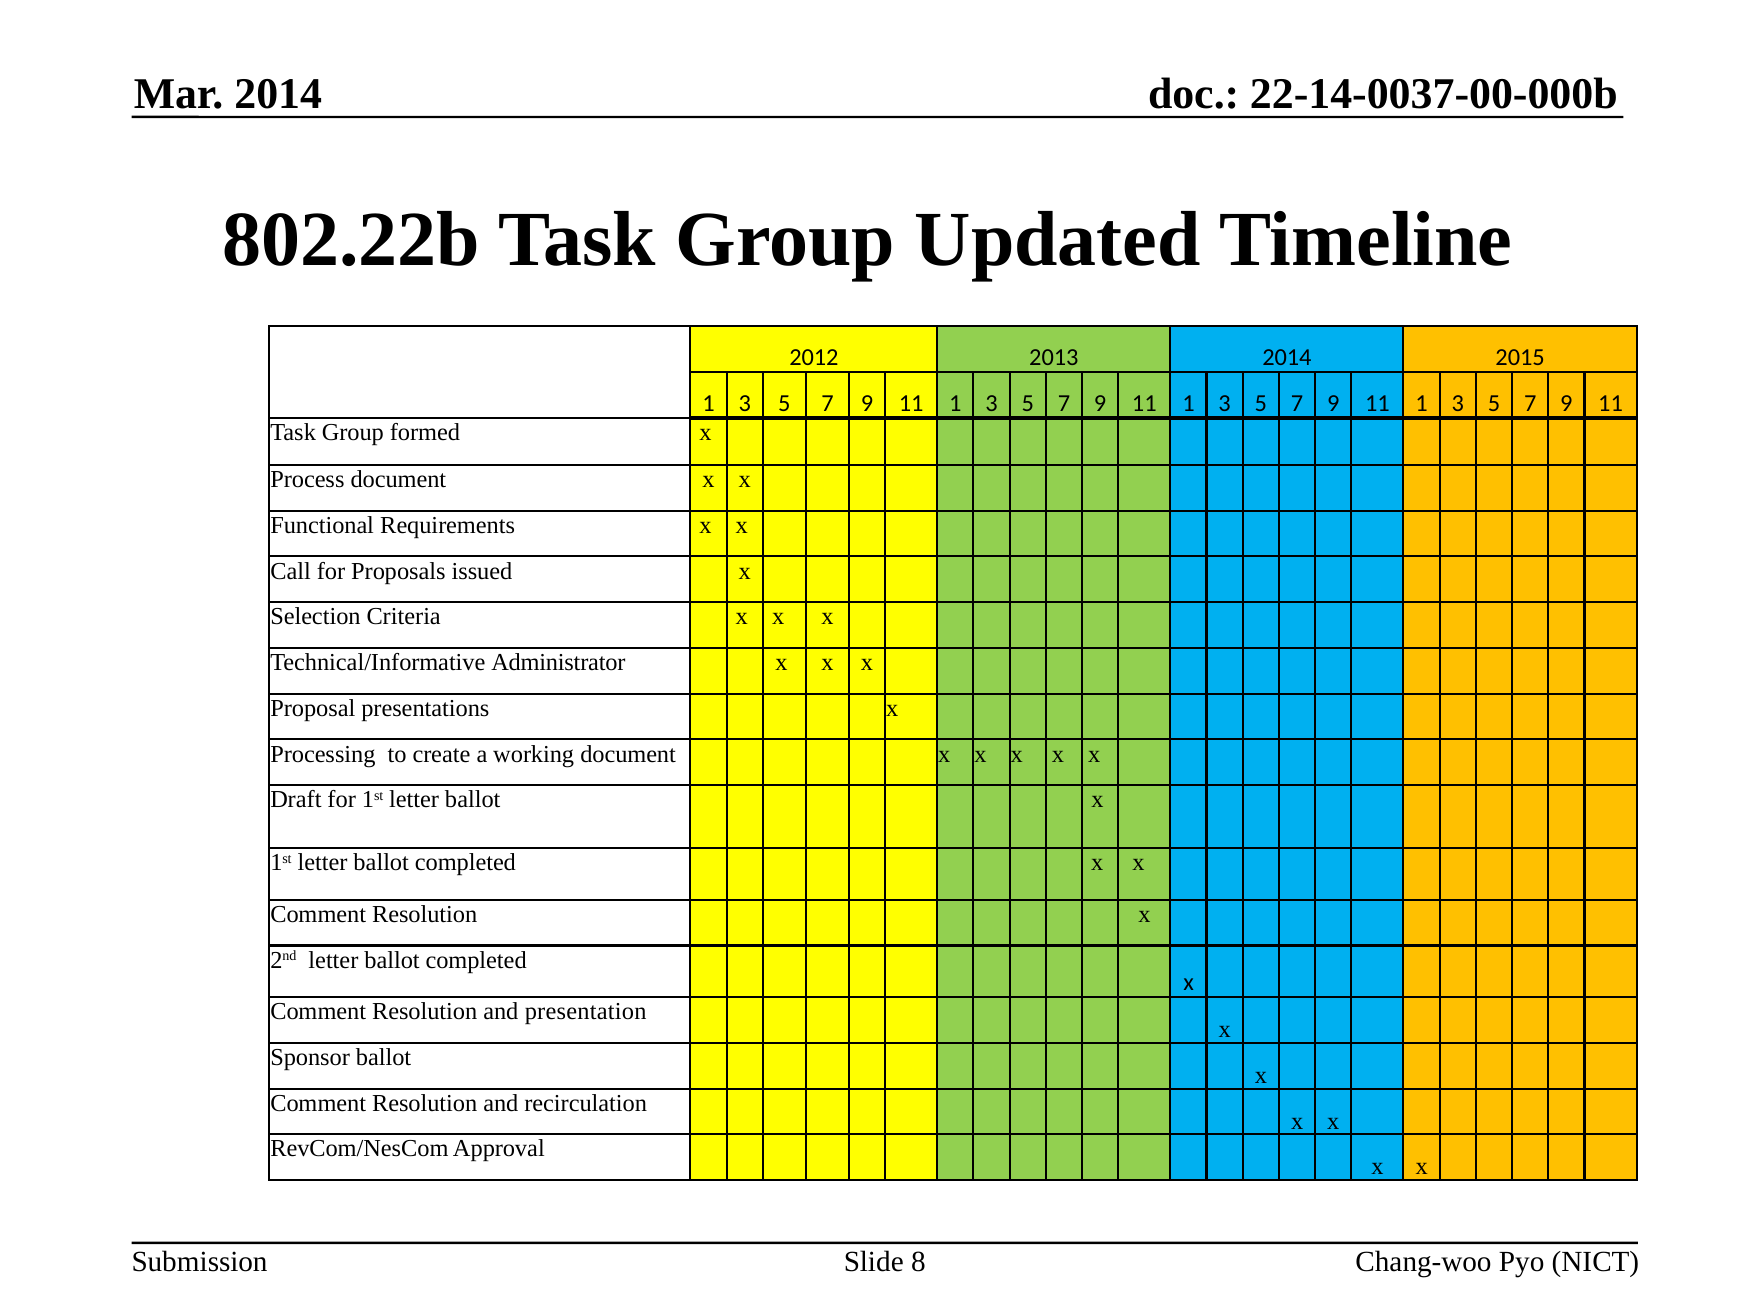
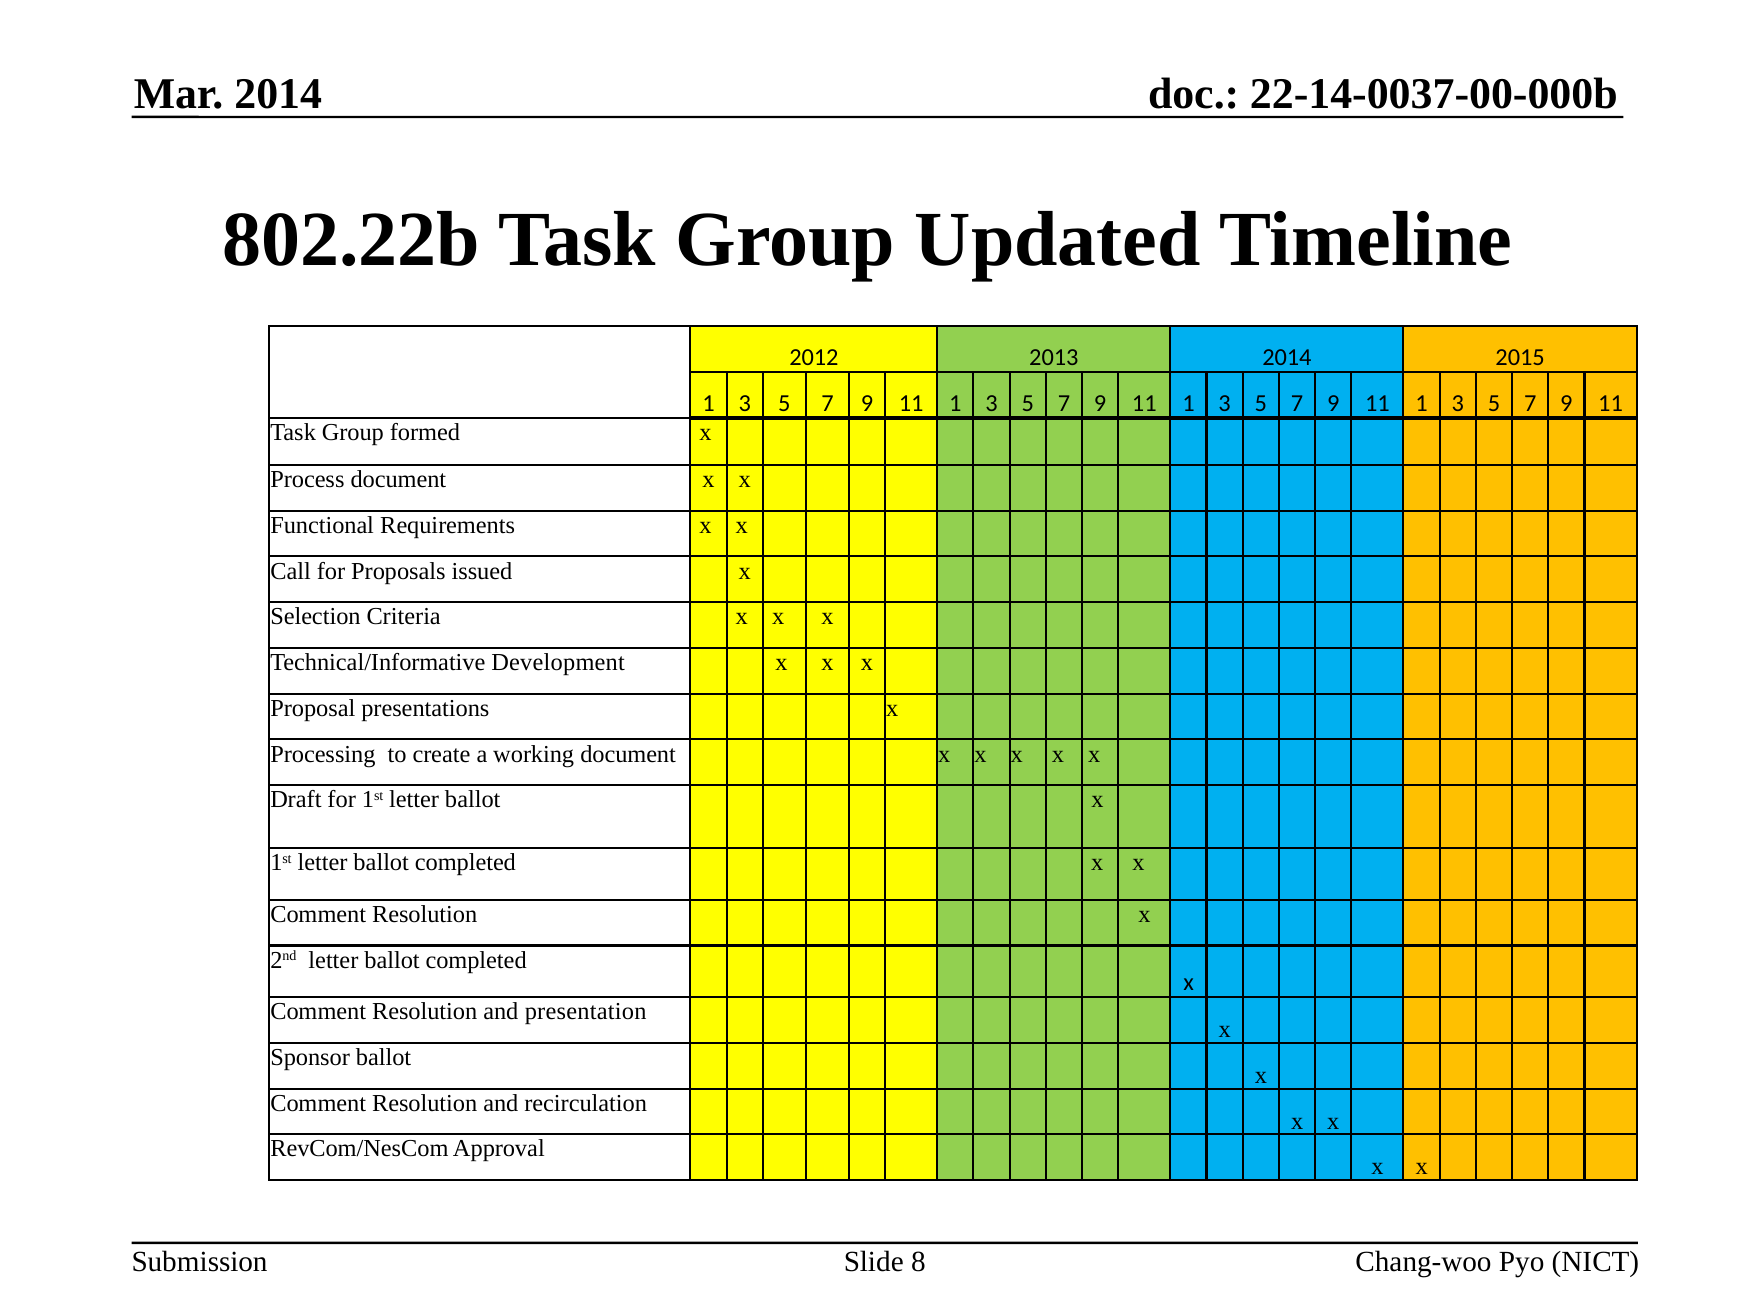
Administrator: Administrator -> Development
